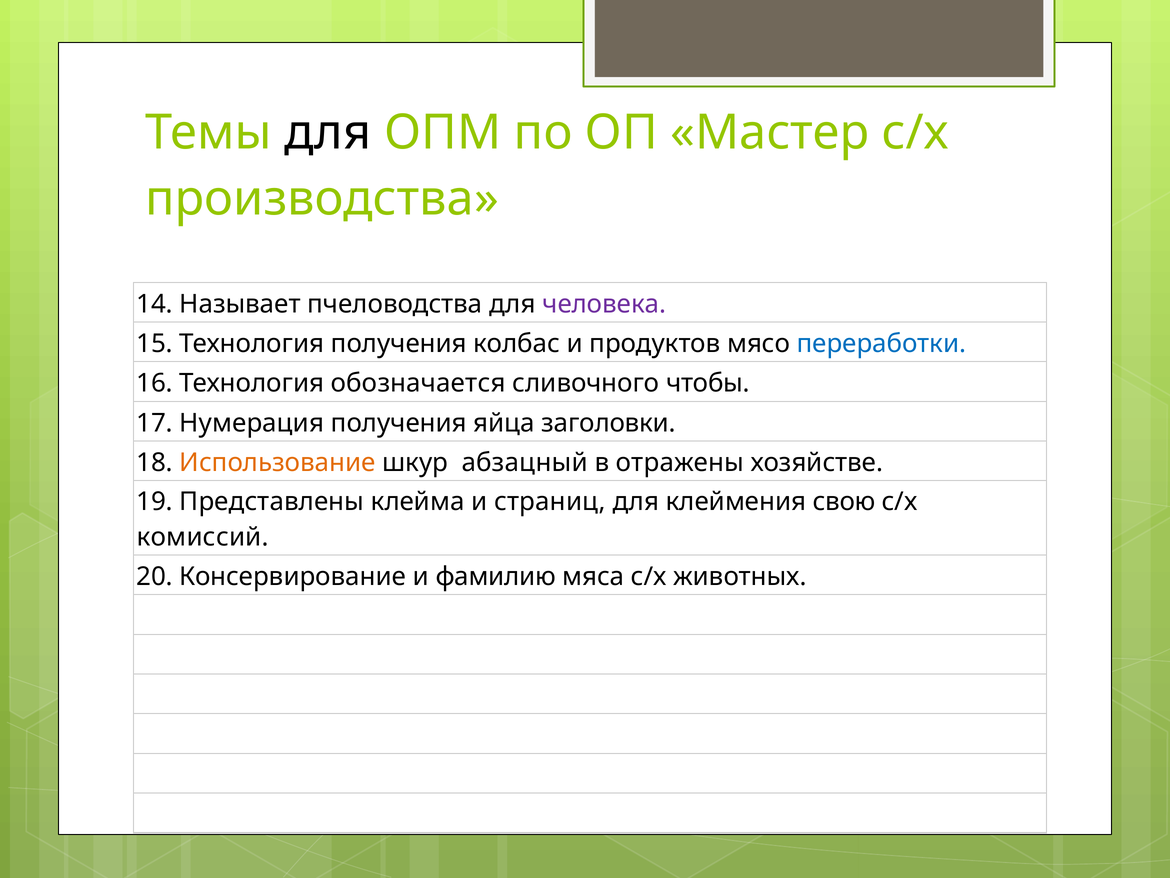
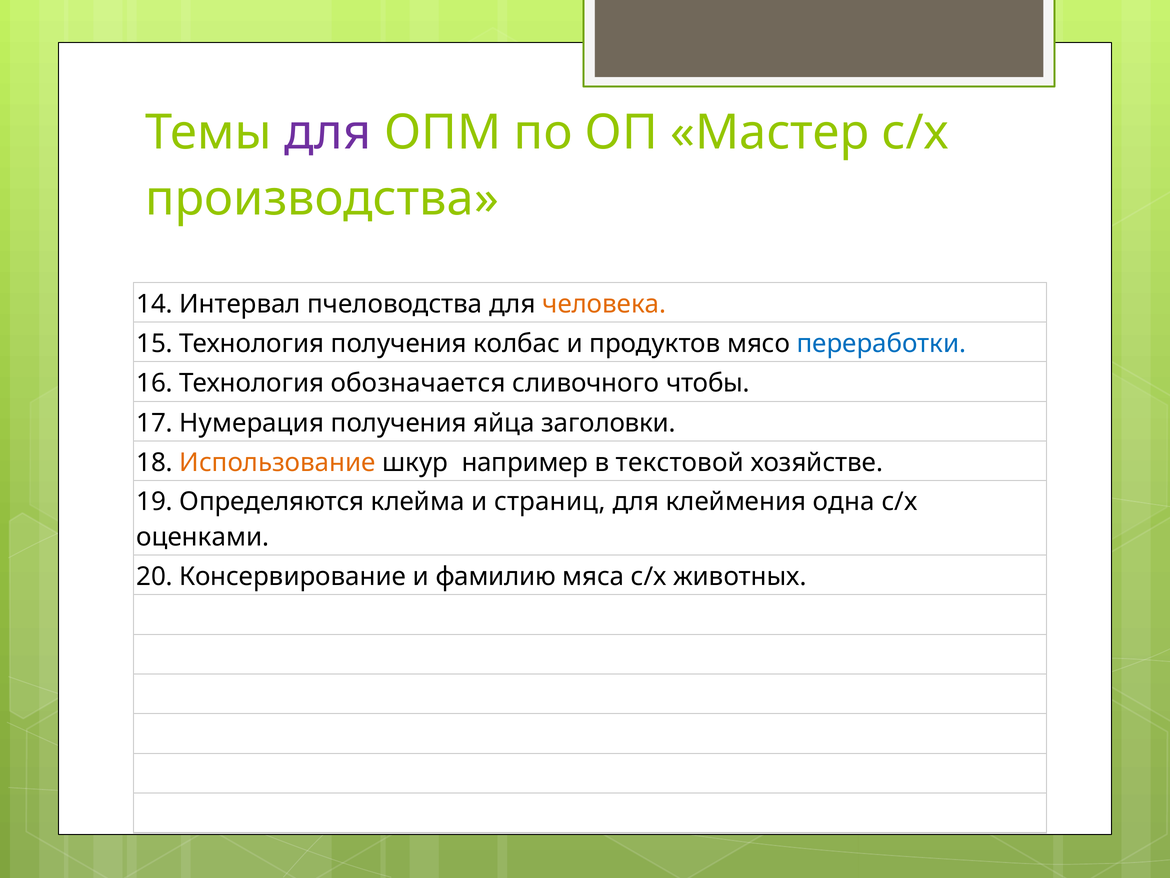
для at (328, 132) colour: black -> purple
Называет: Называет -> Интервал
человека colour: purple -> orange
абзацный: абзацный -> например
отражены: отражены -> текстовой
Представлены: Представлены -> Определяются
свою: свою -> одна
комиссий: комиссий -> оценками
